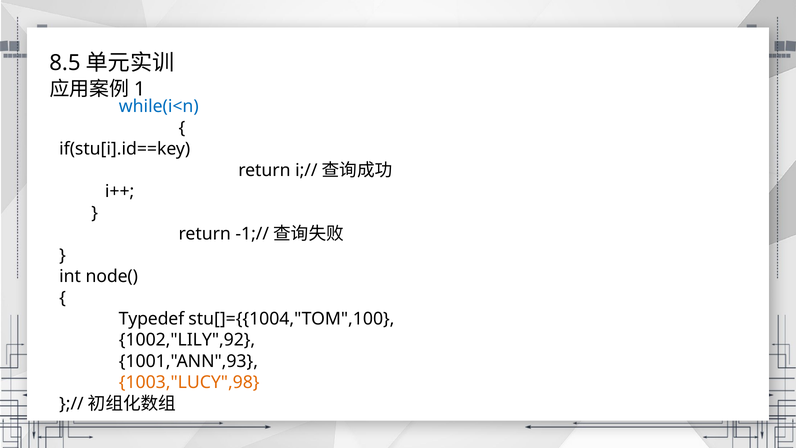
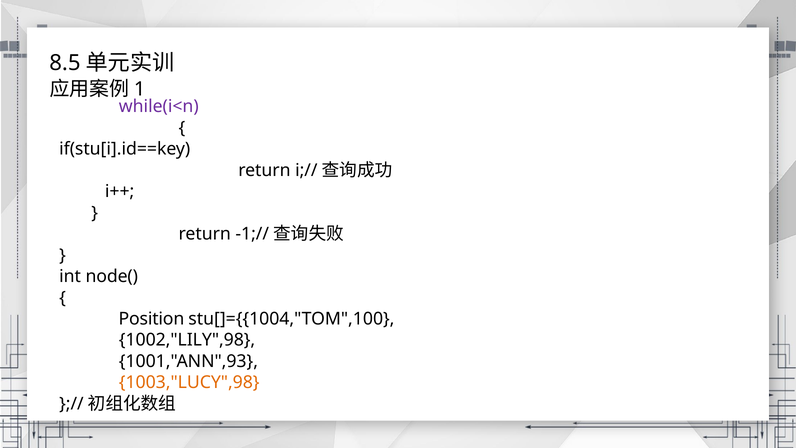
while(i<n colour: blue -> purple
Typedef: Typedef -> Position
1002,"LILY",92: 1002,"LILY",92 -> 1002,"LILY",98
